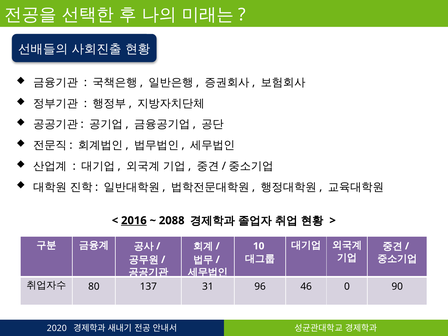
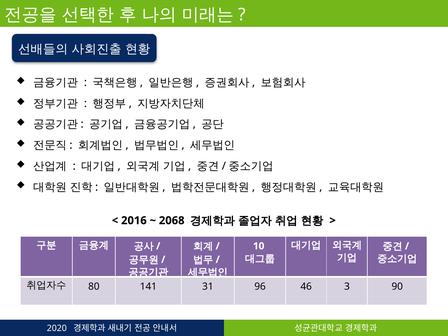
2016 underline: present -> none
2088: 2088 -> 2068
137: 137 -> 141
0: 0 -> 3
